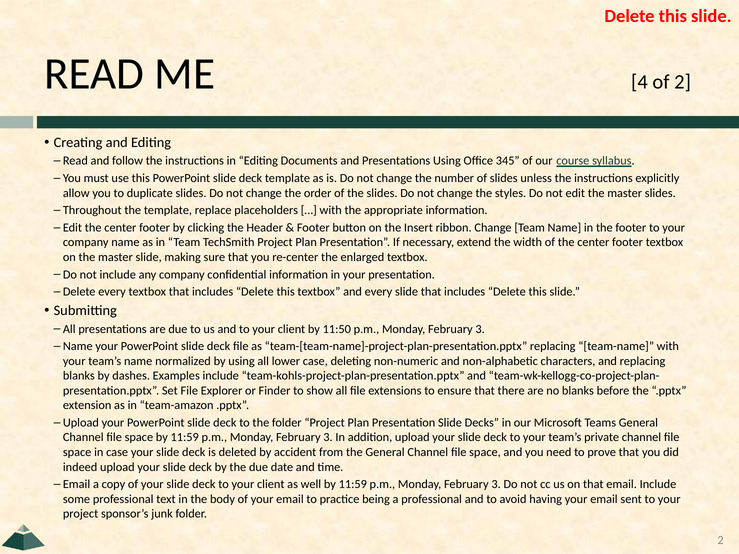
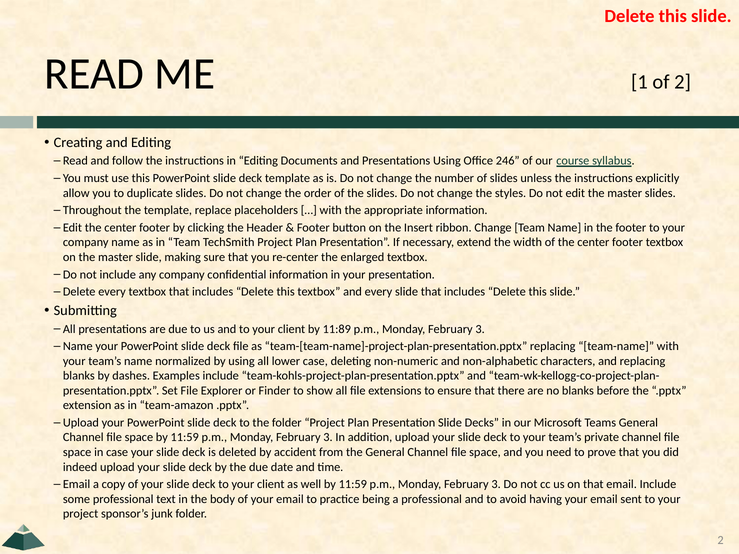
4: 4 -> 1
345: 345 -> 246
11:50: 11:50 -> 11:89
